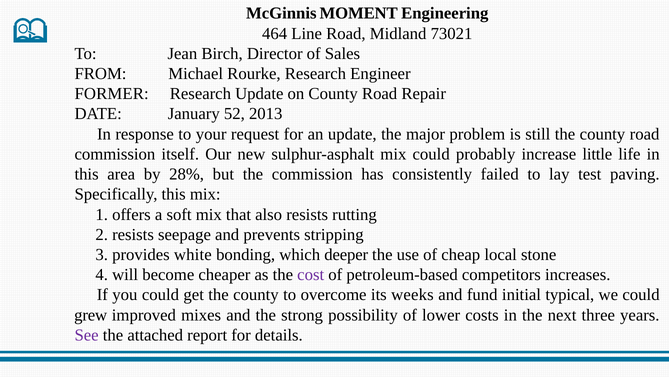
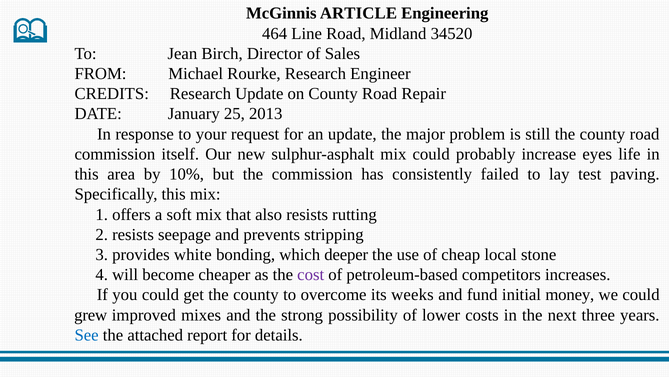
MOMENT: MOMENT -> ARTICLE
73021: 73021 -> 34520
FORMER: FORMER -> CREDITS
52: 52 -> 25
little: little -> eyes
28%: 28% -> 10%
typical: typical -> money
See colour: purple -> blue
